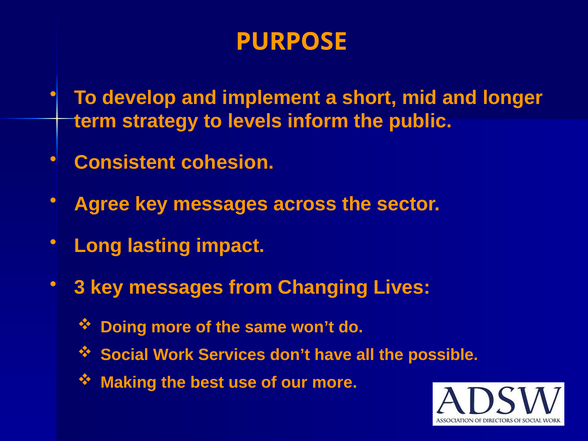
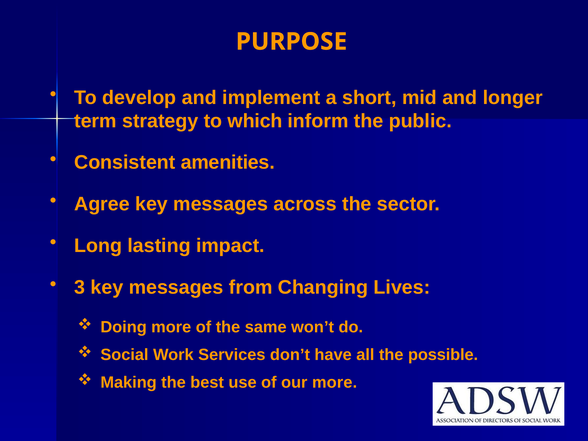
levels: levels -> which
cohesion: cohesion -> amenities
